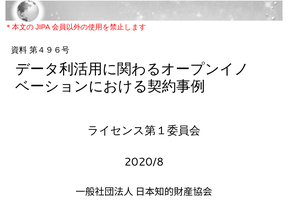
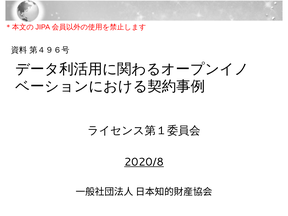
2020/8 underline: none -> present
